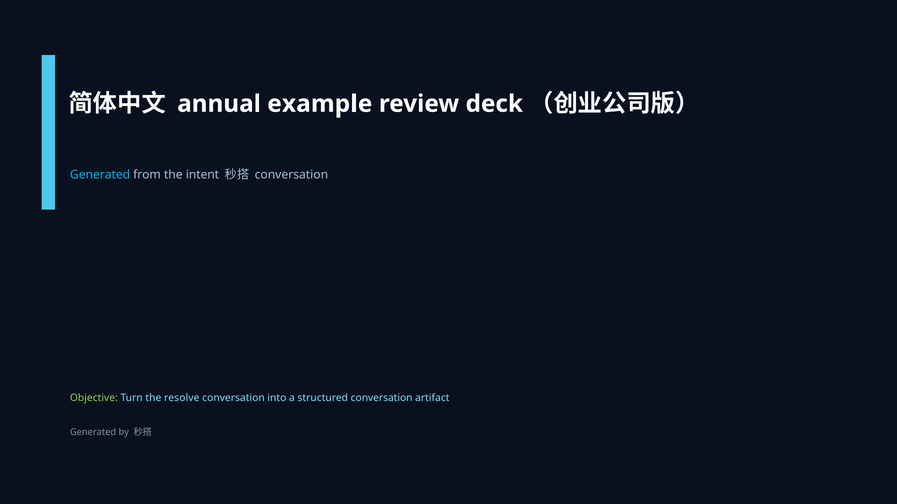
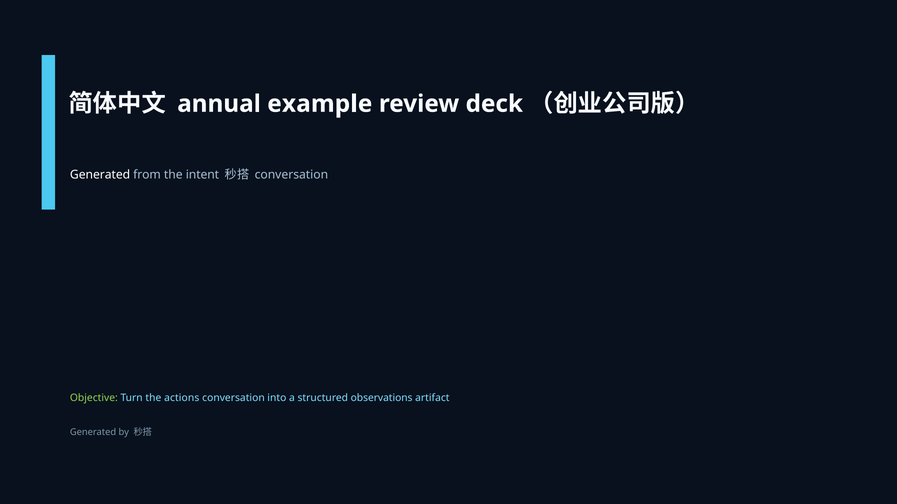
Generated at (100, 175) colour: light blue -> white
resolve: resolve -> actions
structured conversation: conversation -> observations
